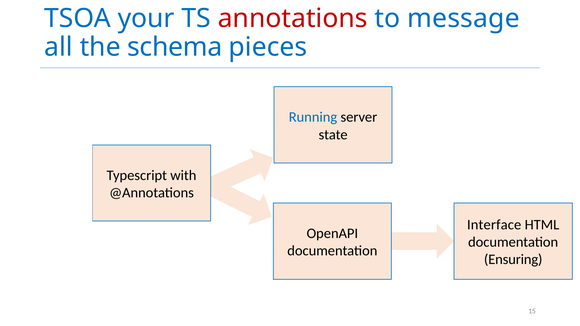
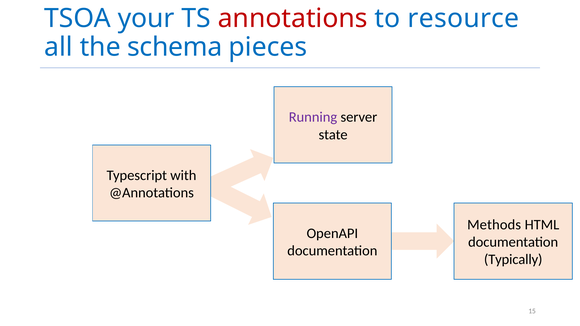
message: message -> resource
Running colour: blue -> purple
Interface: Interface -> Methods
Ensuring: Ensuring -> Typically
